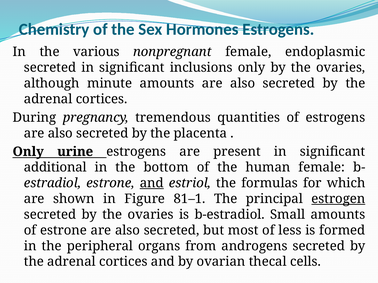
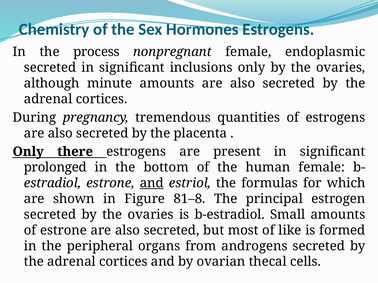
various: various -> process
urine: urine -> there
additional: additional -> prolonged
81–1: 81–1 -> 81–8
estrogen underline: present -> none
less: less -> like
